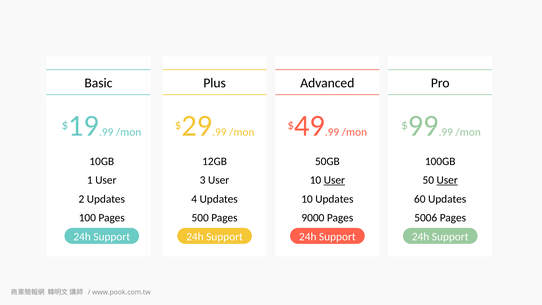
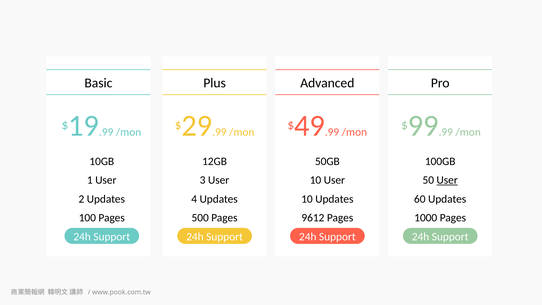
User at (334, 180) underline: present -> none
9000: 9000 -> 9612
5006: 5006 -> 1000
